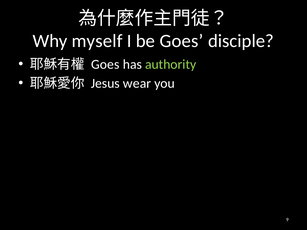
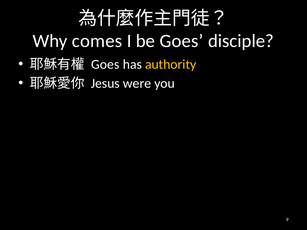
myself: myself -> comes
authority colour: light green -> yellow
wear: wear -> were
